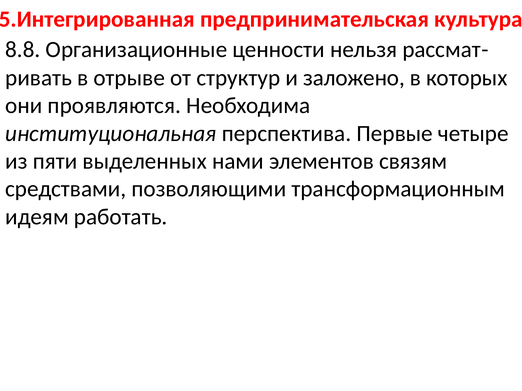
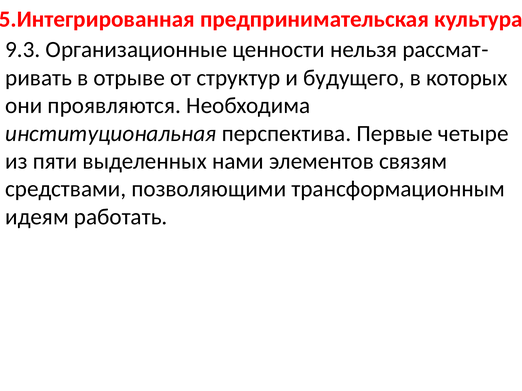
8.8: 8.8 -> 9.3
заложено: заложено -> будущего
